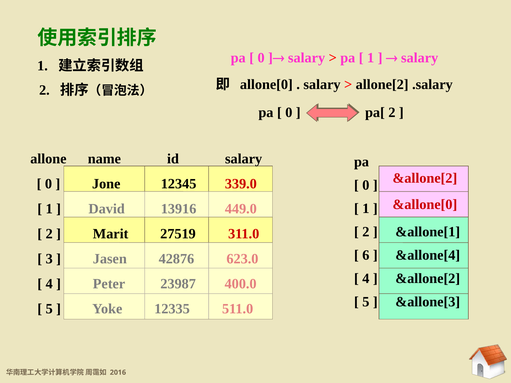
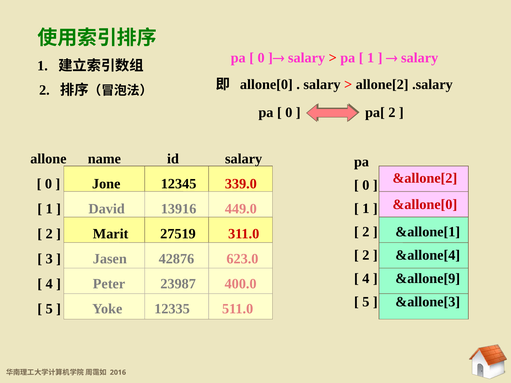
6 at (366, 255): 6 -> 2
&allone[2 at (428, 279): &allone[2 -> &allone[9
